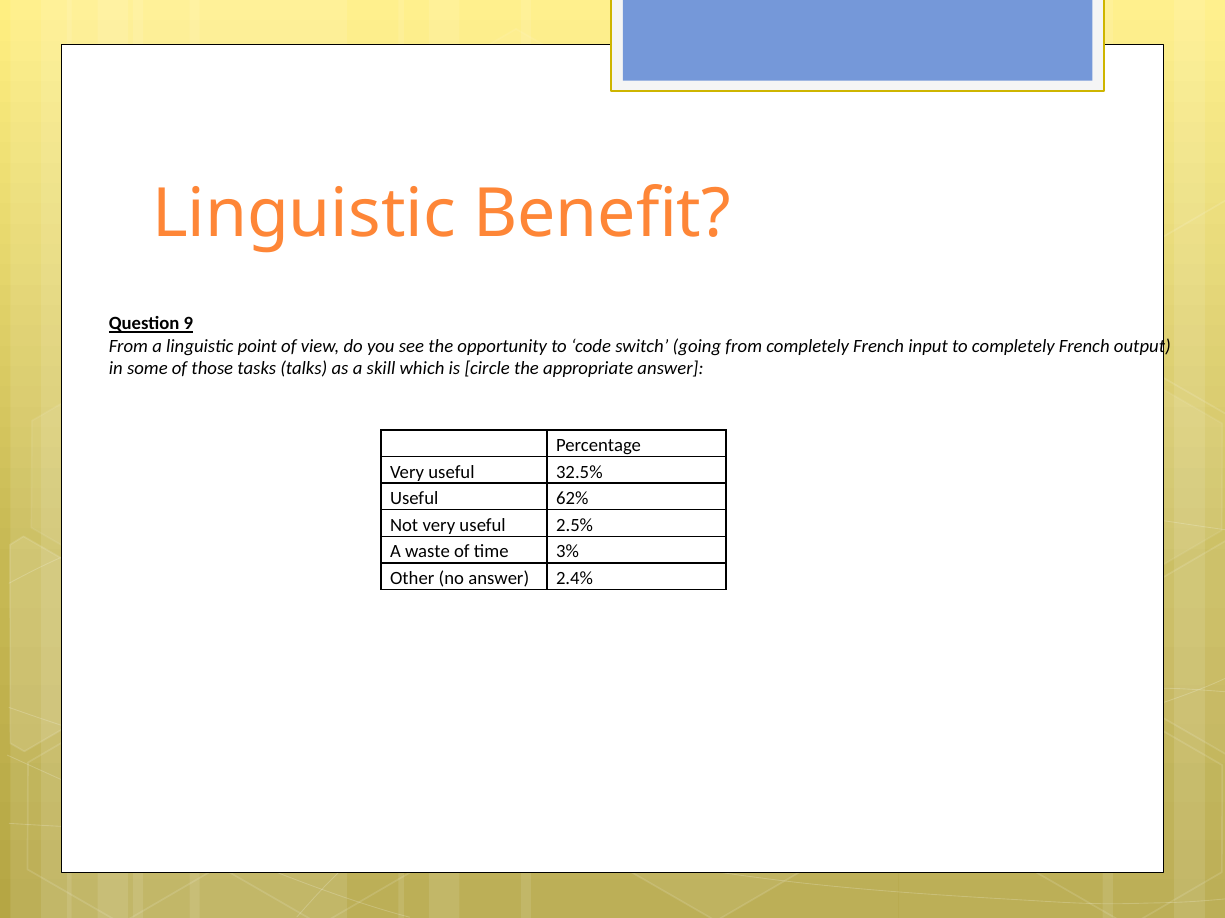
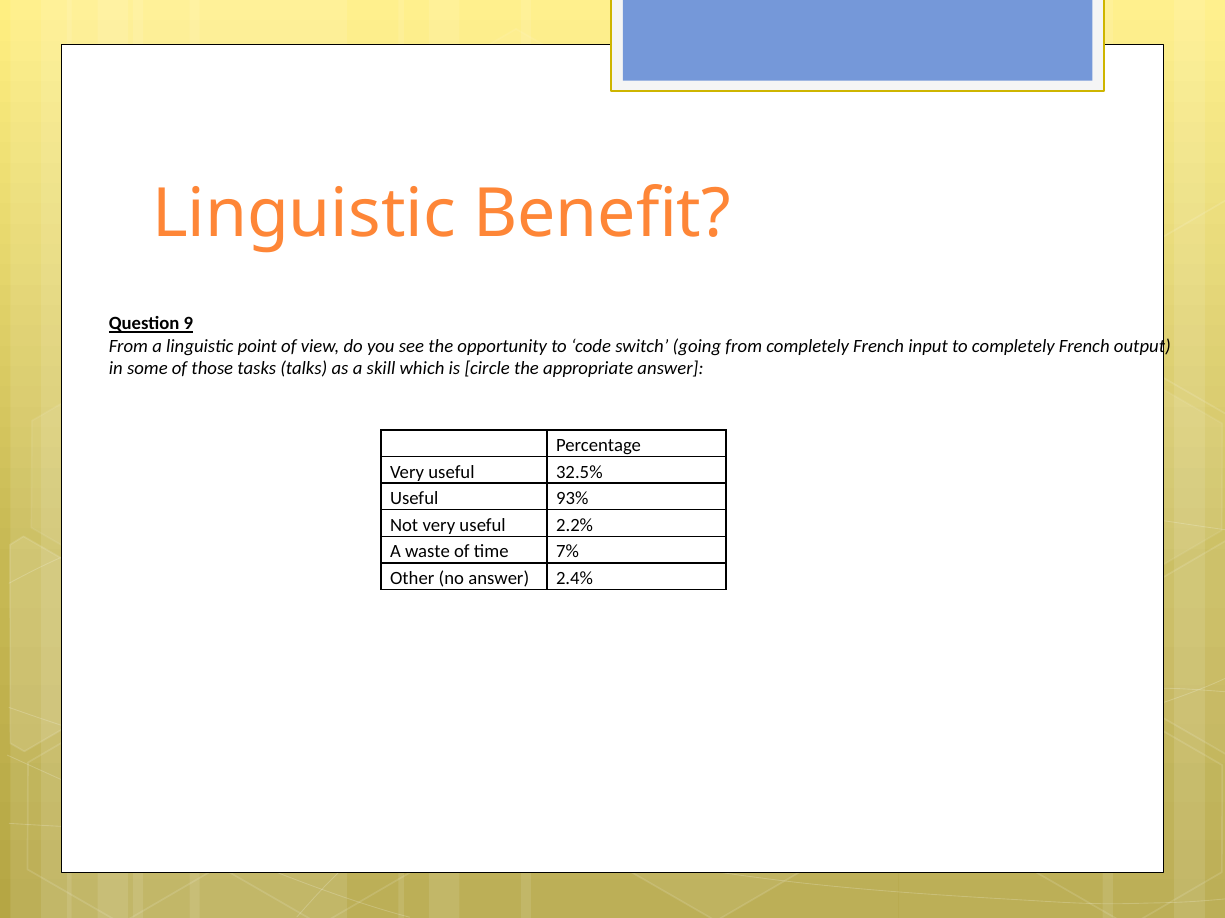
62%: 62% -> 93%
2.5%: 2.5% -> 2.2%
3%: 3% -> 7%
